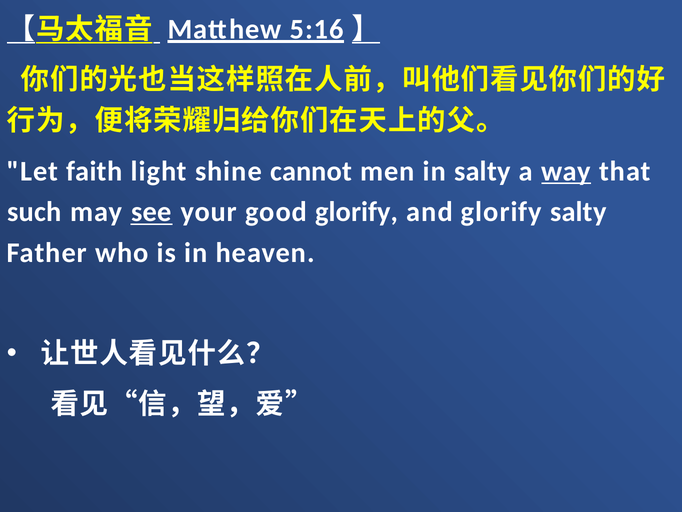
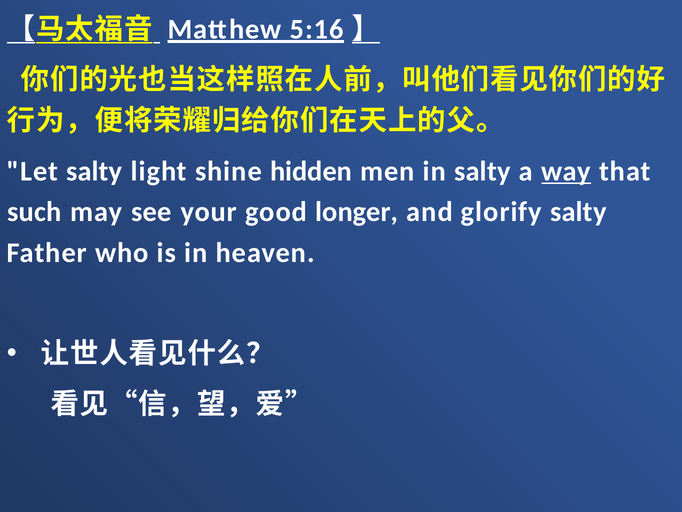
Let faith: faith -> salty
cannot: cannot -> hidden
see underline: present -> none
good glorify: glorify -> longer
